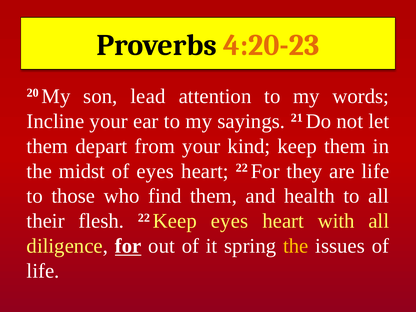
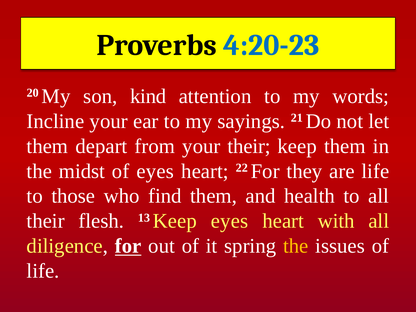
4:20-23 colour: orange -> blue
lead: lead -> kind
your kind: kind -> their
flesh 22: 22 -> 13
